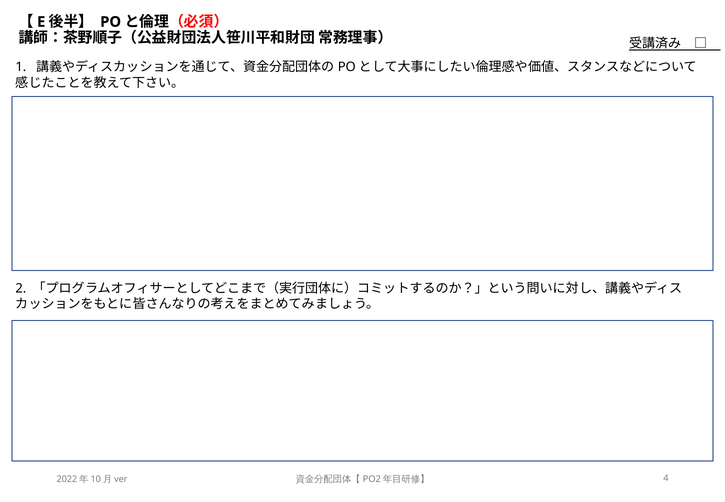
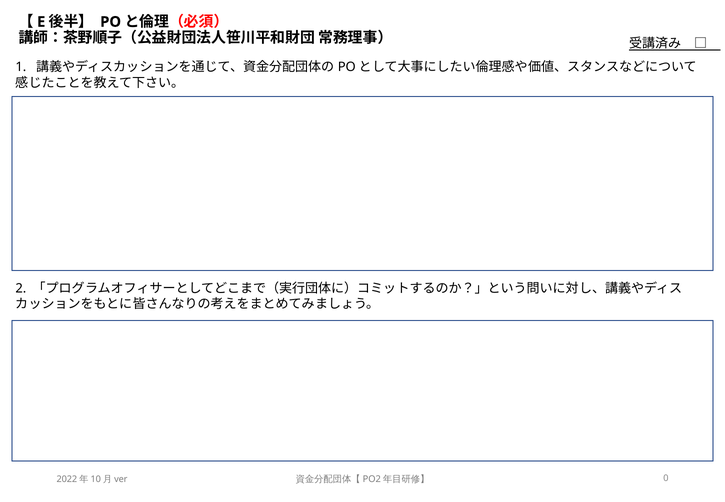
4: 4 -> 0
